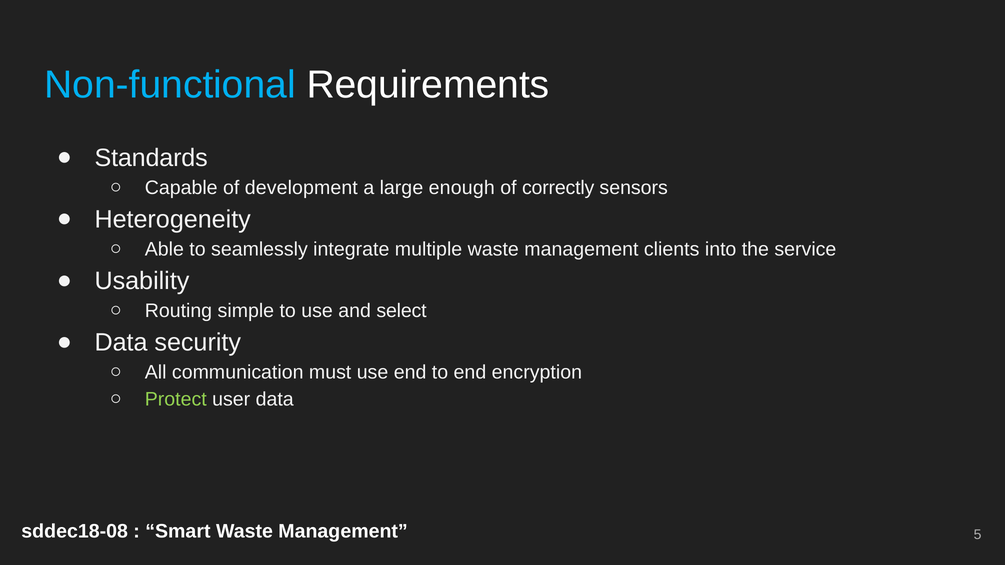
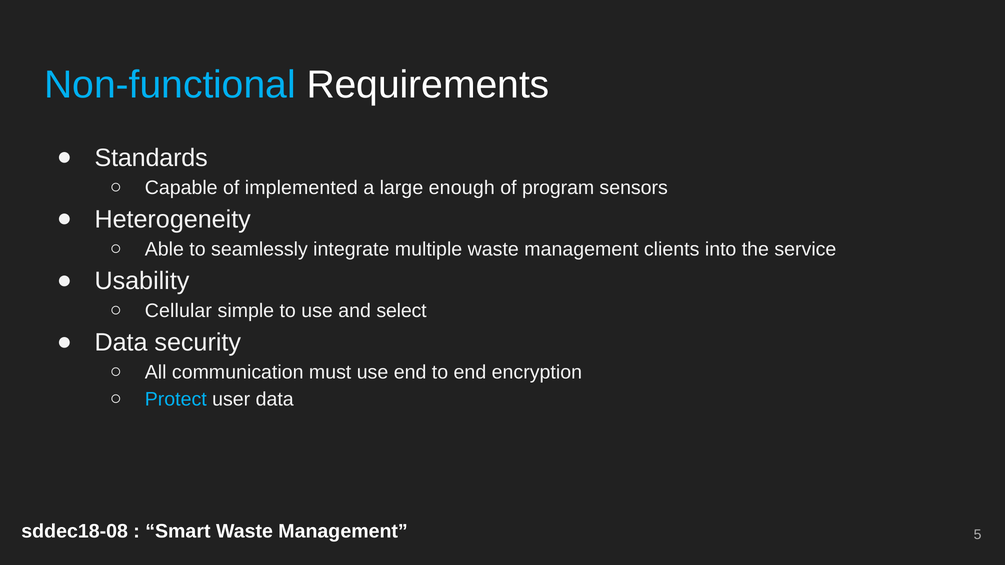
development: development -> implemented
correctly: correctly -> program
Routing: Routing -> Cellular
Protect colour: light green -> light blue
